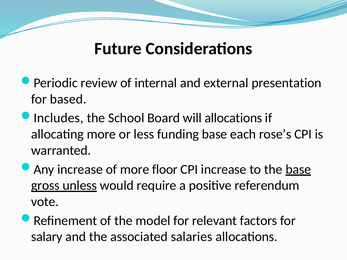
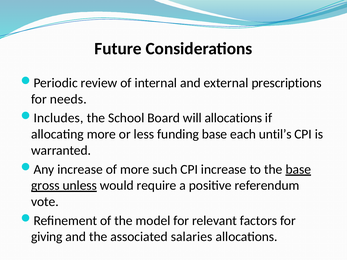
presentation: presentation -> prescriptions
based: based -> needs
rose’s: rose’s -> until’s
floor: floor -> such
salary: salary -> giving
